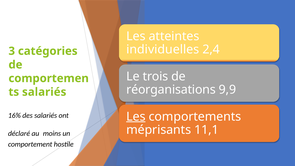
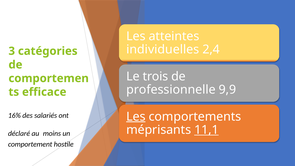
réorganisations: réorganisations -> professionnelle
salariés at (44, 92): salariés -> efficace
11,1 underline: none -> present
